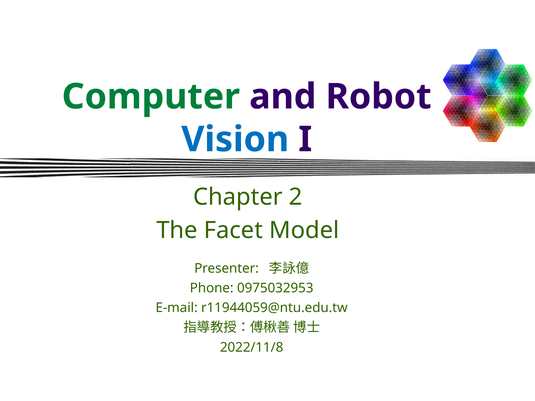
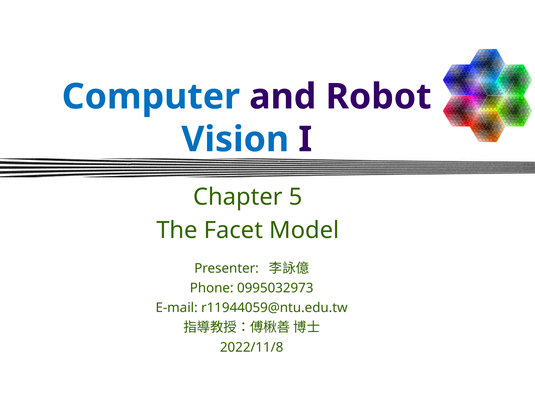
Computer colour: green -> blue
2: 2 -> 5
0975032953: 0975032953 -> 0995032973
